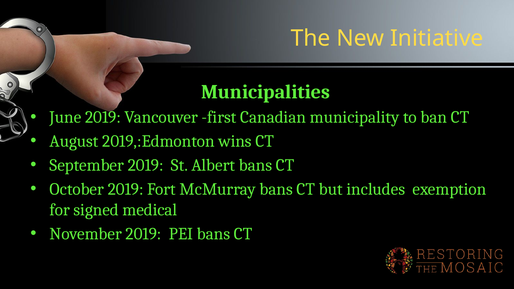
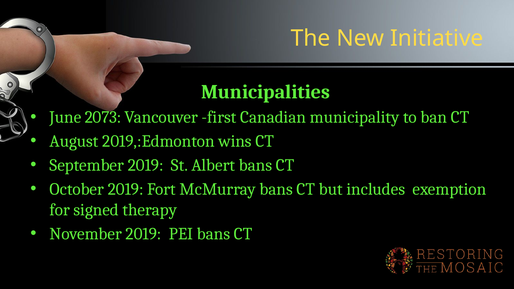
June 2019: 2019 -> 2073
medical: medical -> therapy
